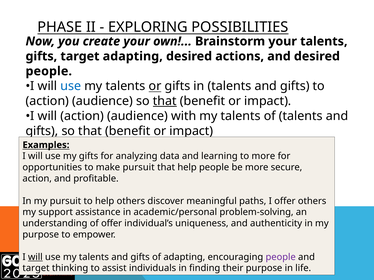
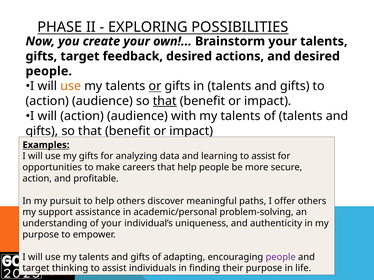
target adapting: adapting -> feedback
use at (71, 86) colour: blue -> orange
learning to more: more -> assist
make pursuit: pursuit -> careers
of offer: offer -> your
will at (35, 257) underline: present -> none
